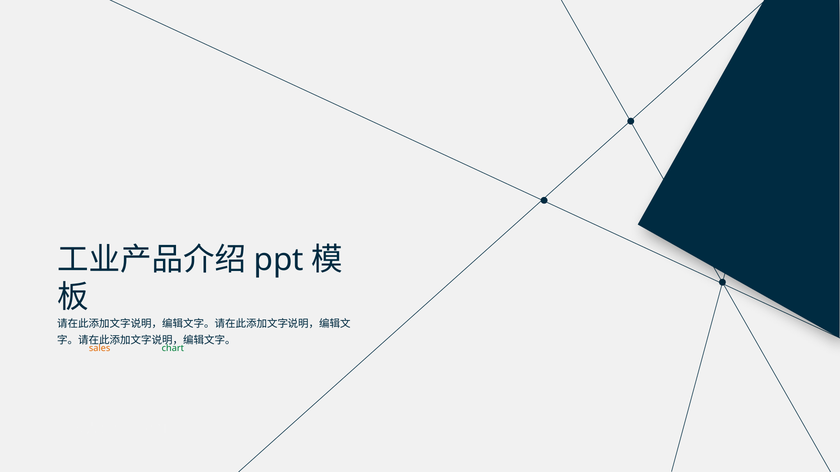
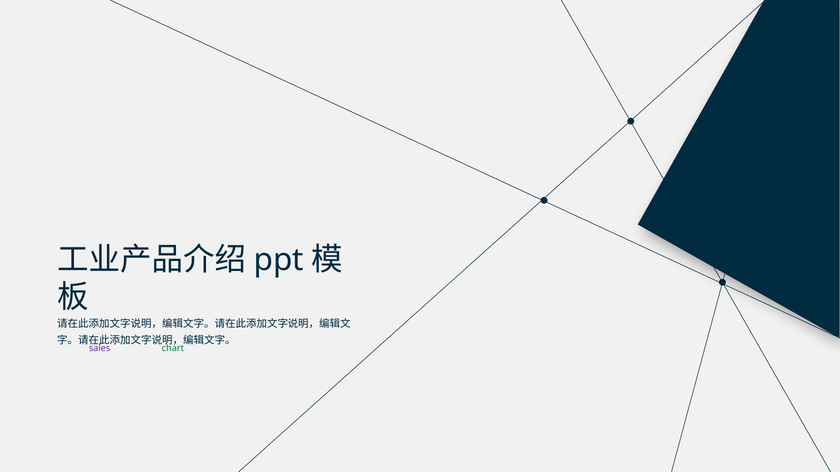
sales colour: orange -> purple
